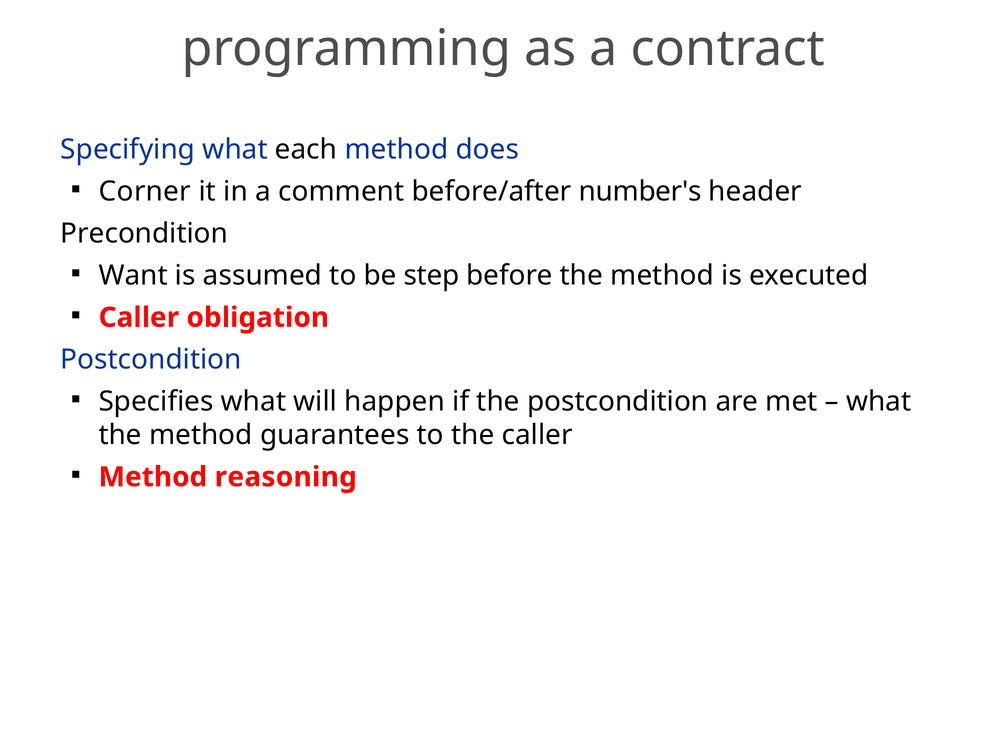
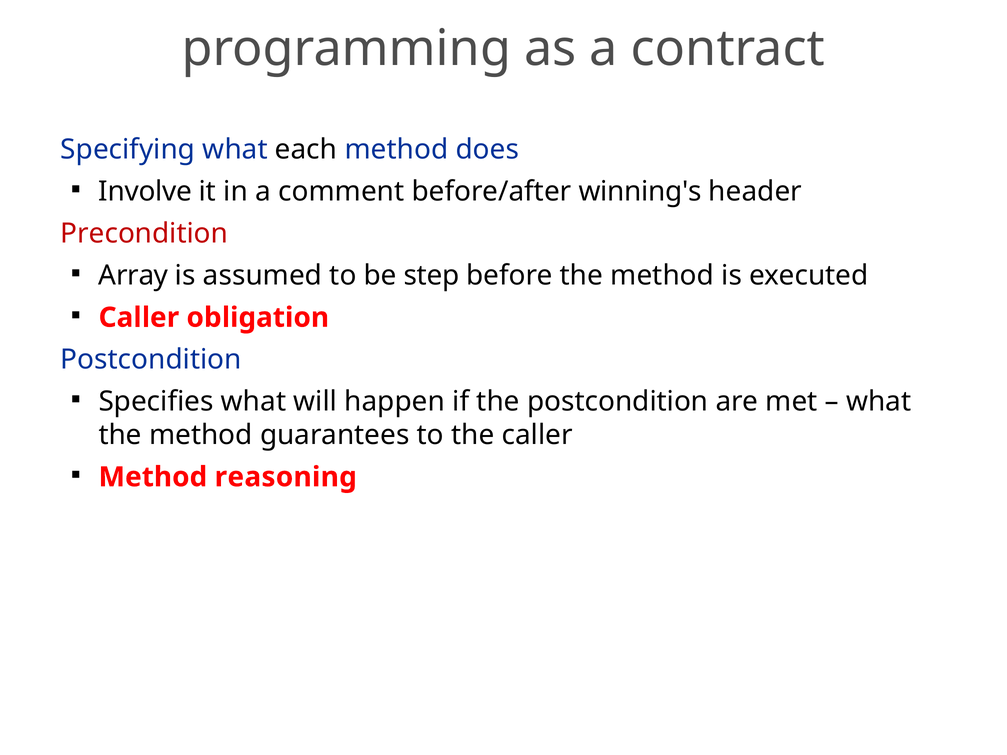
Corner: Corner -> Involve
number's: number's -> winning's
Precondition colour: black -> red
Want: Want -> Array
